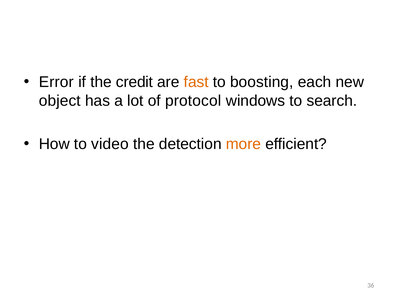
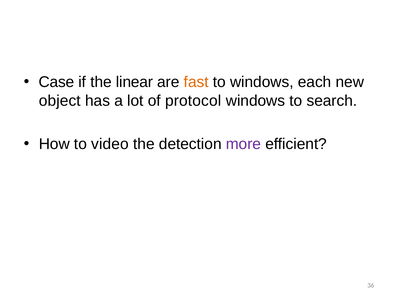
Error: Error -> Case
credit: credit -> linear
to boosting: boosting -> windows
more colour: orange -> purple
